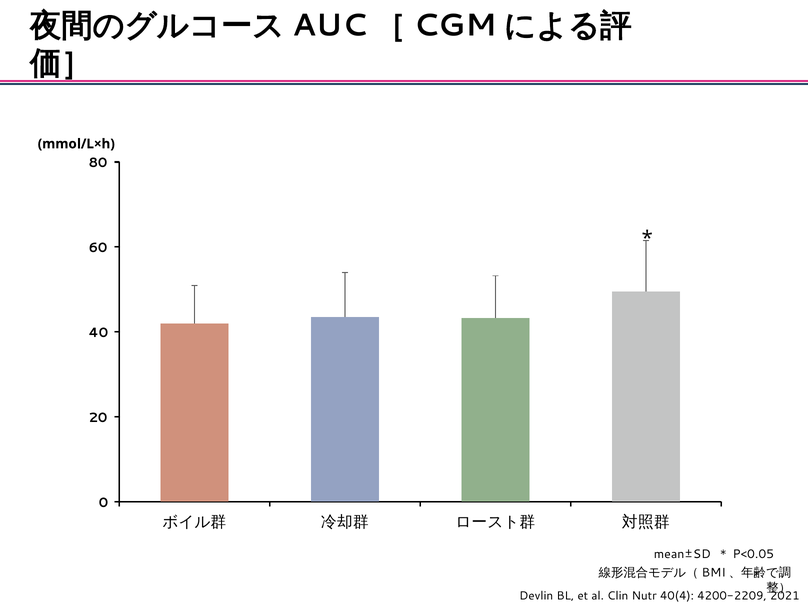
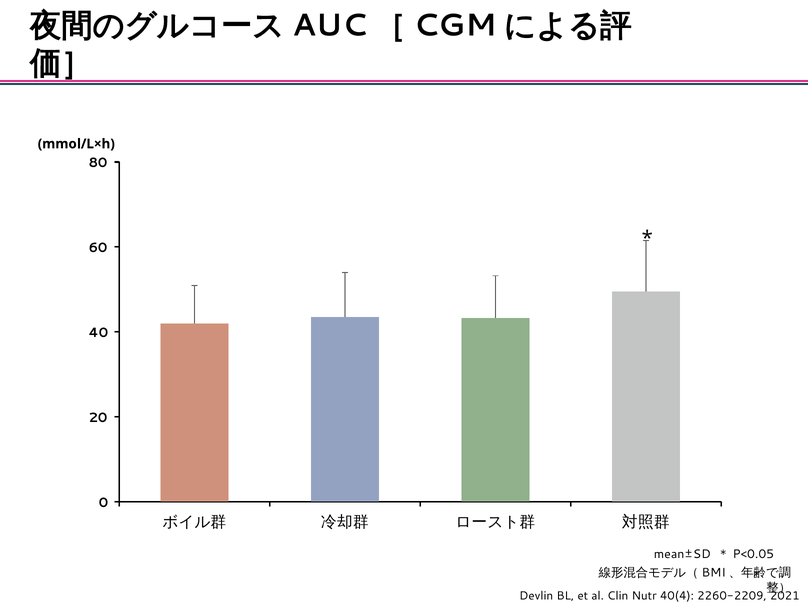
4200-2209: 4200-2209 -> 2260-2209
